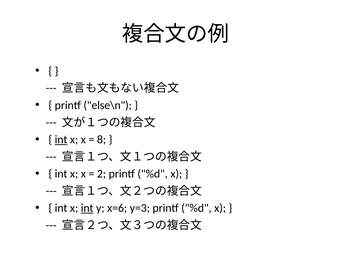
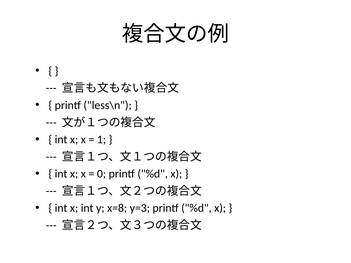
else\n: else\n -> less\n
int at (61, 140) underline: present -> none
8: 8 -> 1
2: 2 -> 0
int at (87, 208) underline: present -> none
x=6: x=6 -> x=8
